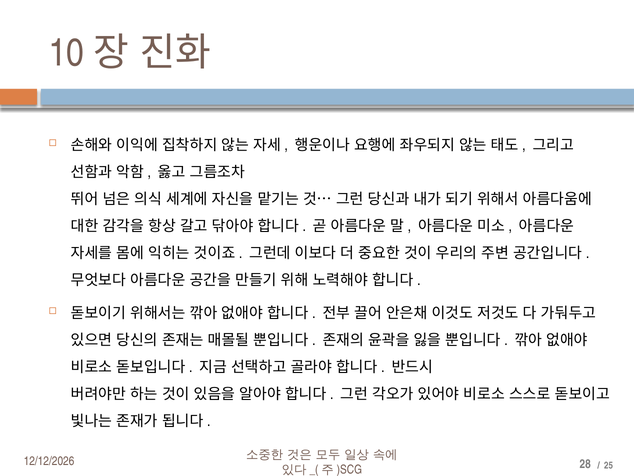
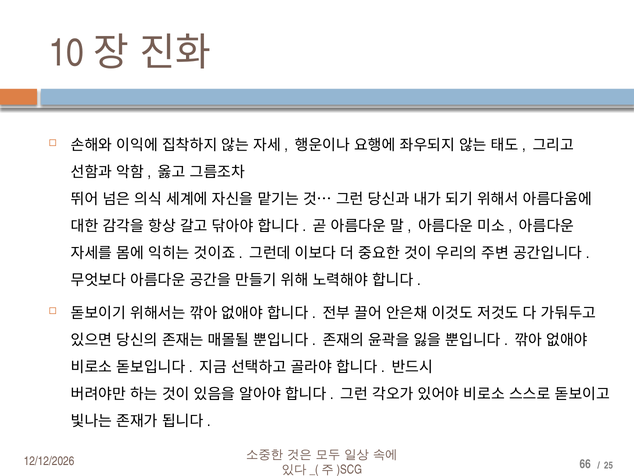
28: 28 -> 66
